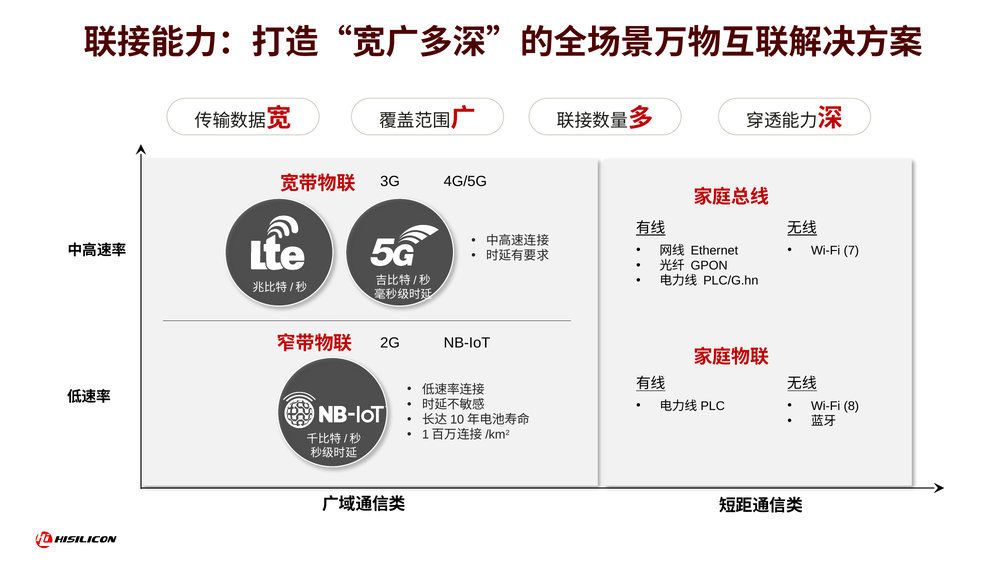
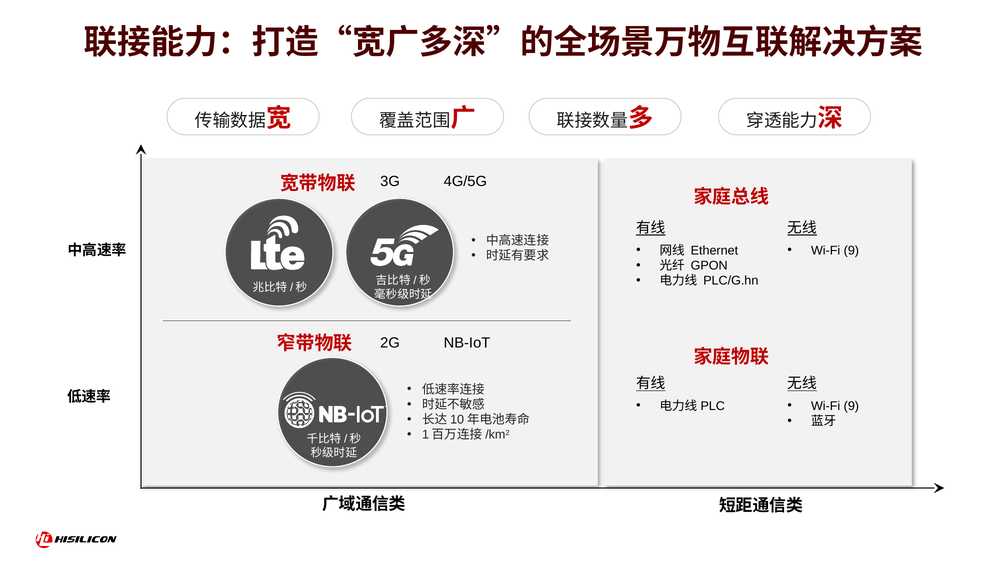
7 at (851, 251): 7 -> 9
8 at (851, 406): 8 -> 9
